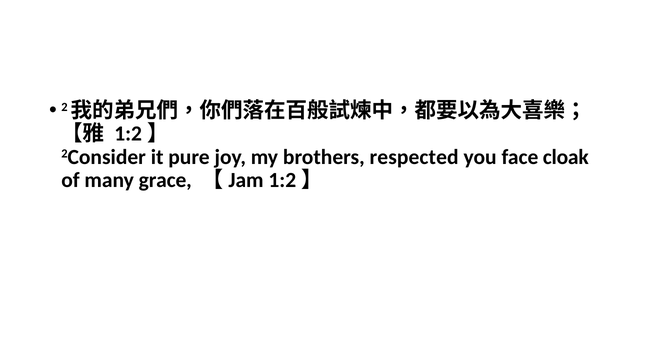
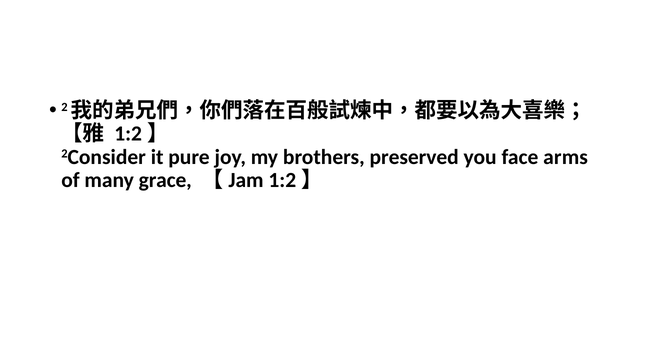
respected: respected -> preserved
cloak: cloak -> arms
